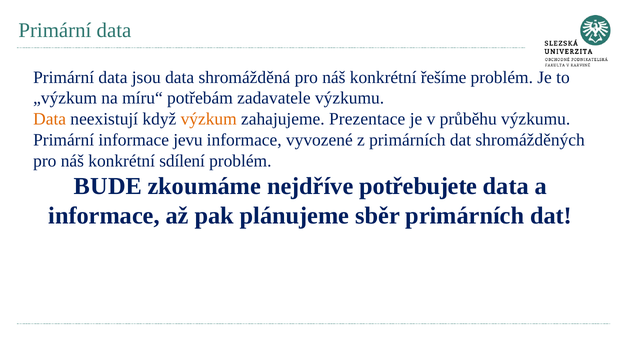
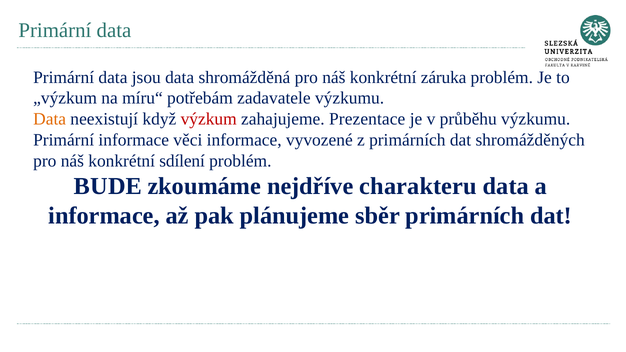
řešíme: řešíme -> záruka
výzkum colour: orange -> red
jevu: jevu -> věci
potřebujete: potřebujete -> charakteru
